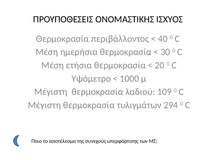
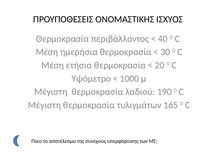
109: 109 -> 190
294: 294 -> 165
